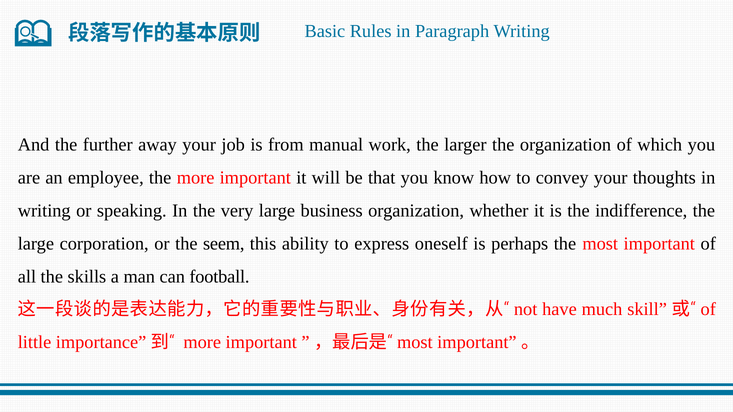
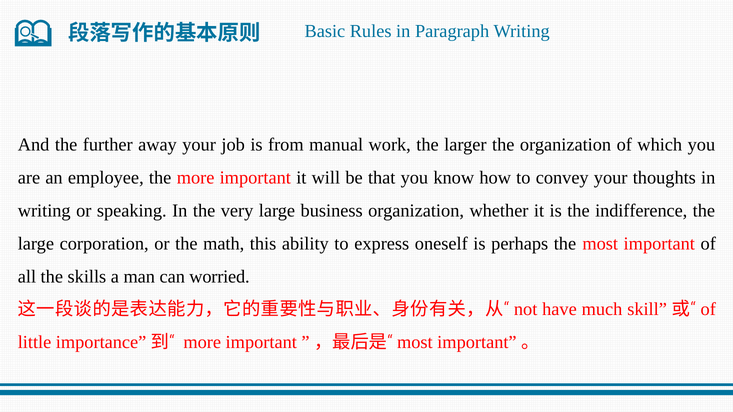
seem: seem -> math
football: football -> worried
